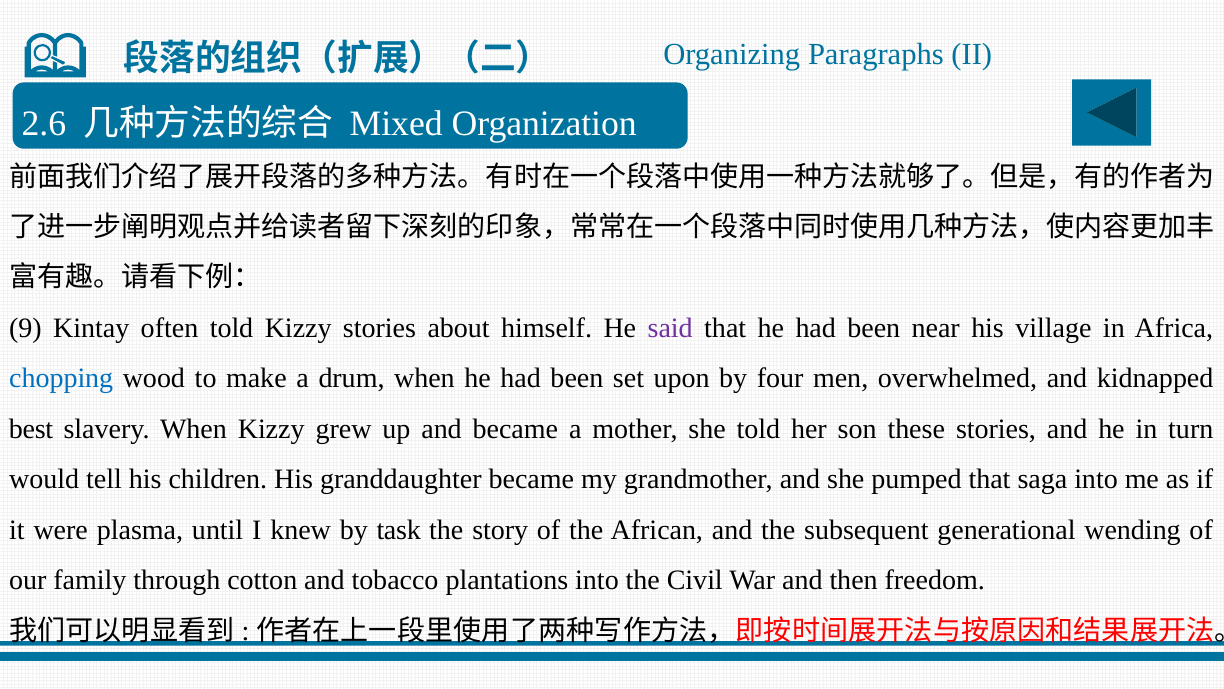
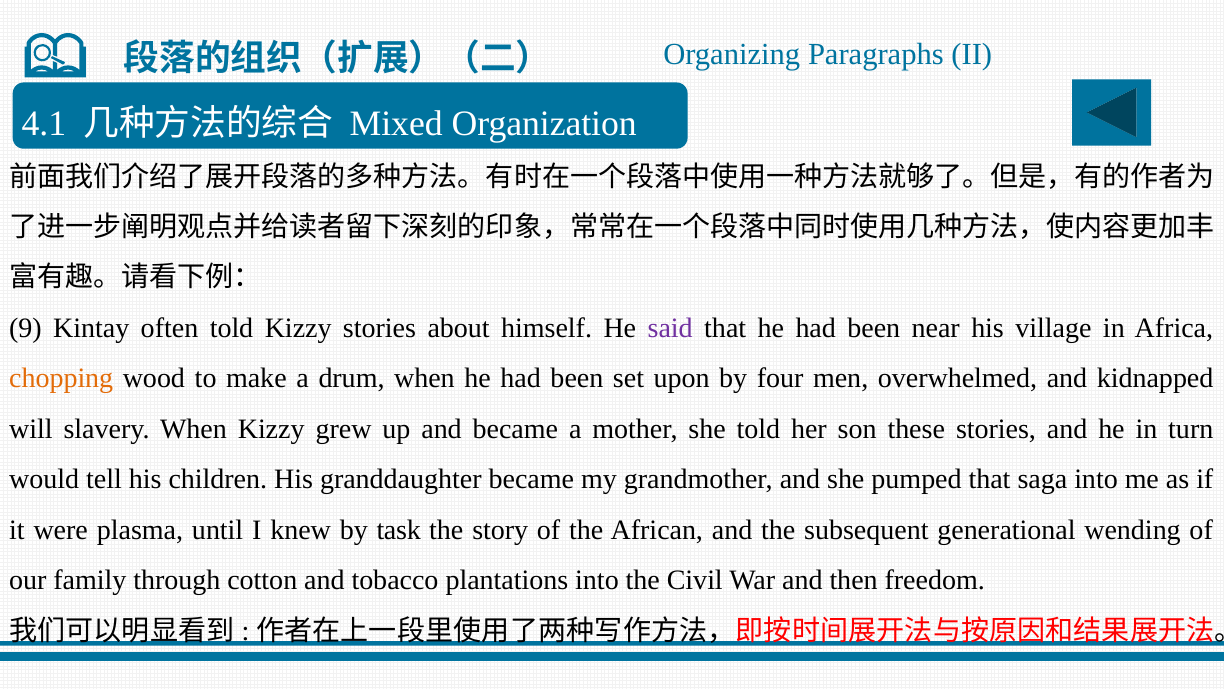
2.6: 2.6 -> 4.1
chopping colour: blue -> orange
best: best -> will
